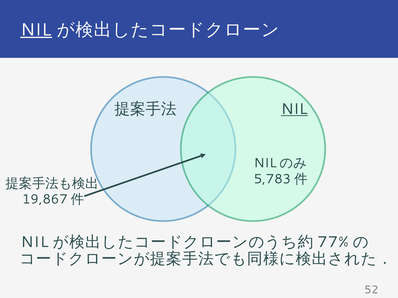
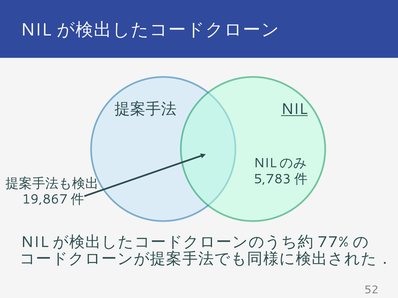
NIL at (36, 30) underline: present -> none
